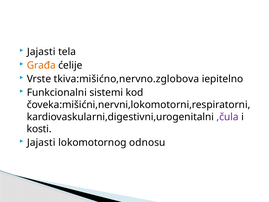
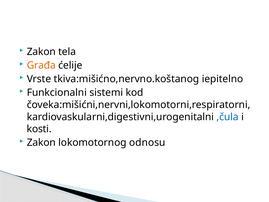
Jajasti at (41, 52): Jajasti -> Zakon
tkiva:mišićno,nervno.zglobova: tkiva:mišićno,nervno.zglobova -> tkiva:mišićno,nervno.koštanog
,čula colour: purple -> blue
Jajasti at (41, 142): Jajasti -> Zakon
